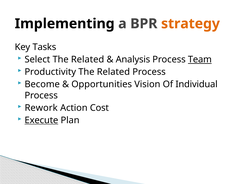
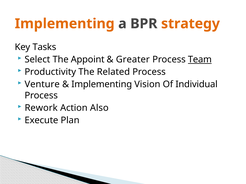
Implementing at (65, 24) colour: black -> orange
Select The Related: Related -> Appoint
Analysis: Analysis -> Greater
Become: Become -> Venture
Opportunities at (102, 85): Opportunities -> Implementing
Cost: Cost -> Also
Execute underline: present -> none
